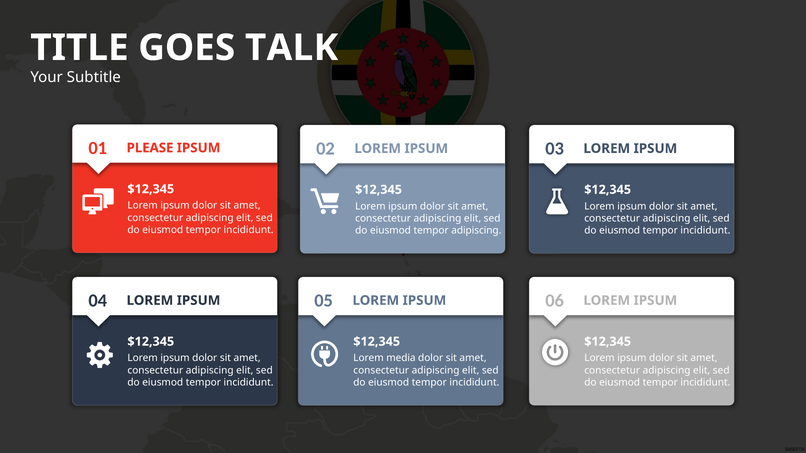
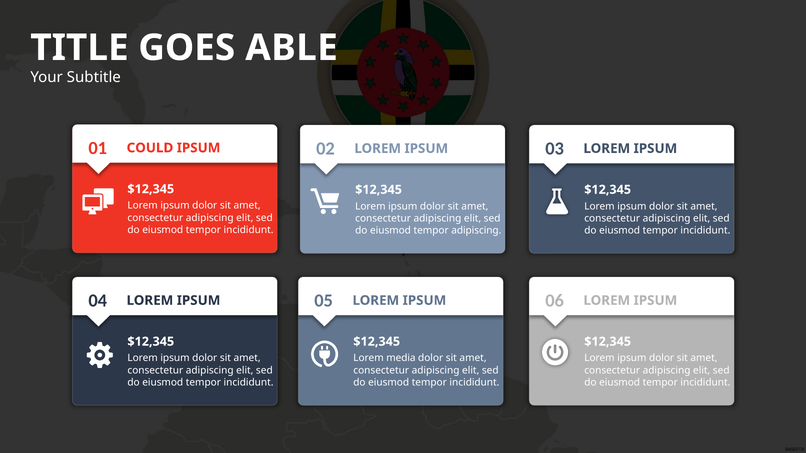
TALK: TALK -> ABLE
PLEASE: PLEASE -> COULD
